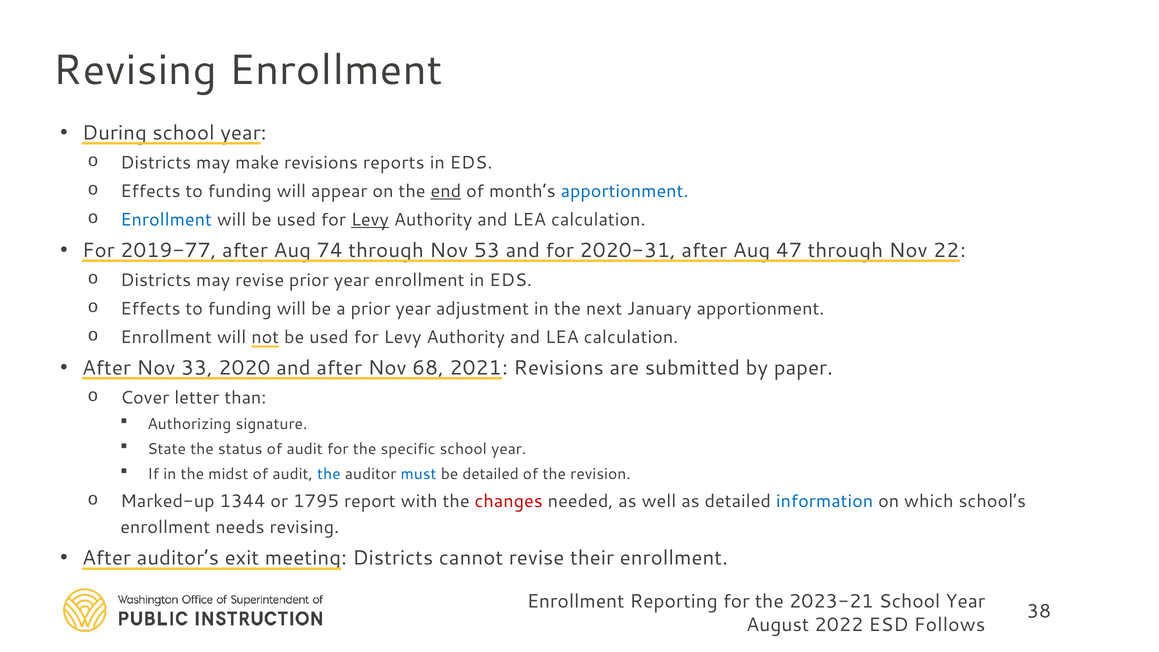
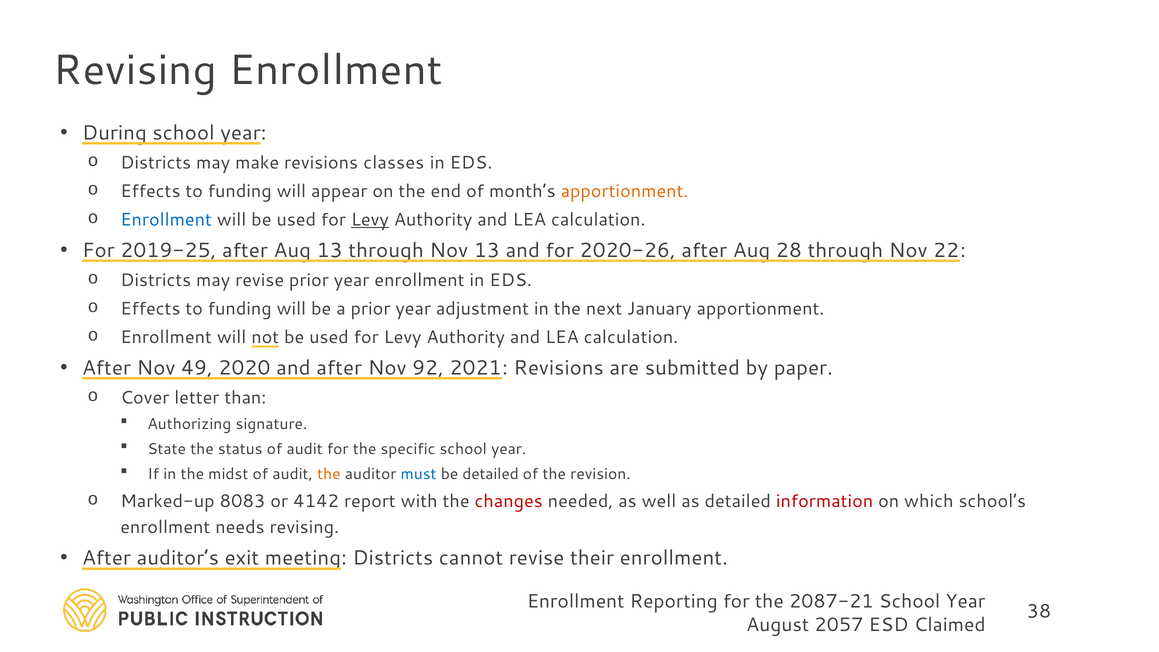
reports: reports -> classes
end underline: present -> none
apportionment at (625, 191) colour: blue -> orange
2019-77: 2019-77 -> 2019-25
Aug 74: 74 -> 13
Nov 53: 53 -> 13
2020-31: 2020-31 -> 2020-26
47: 47 -> 28
33: 33 -> 49
68: 68 -> 92
the at (329, 474) colour: blue -> orange
1344: 1344 -> 8083
1795: 1795 -> 4142
information colour: blue -> red
2023-21: 2023-21 -> 2087-21
2022: 2022 -> 2057
Follows: Follows -> Claimed
